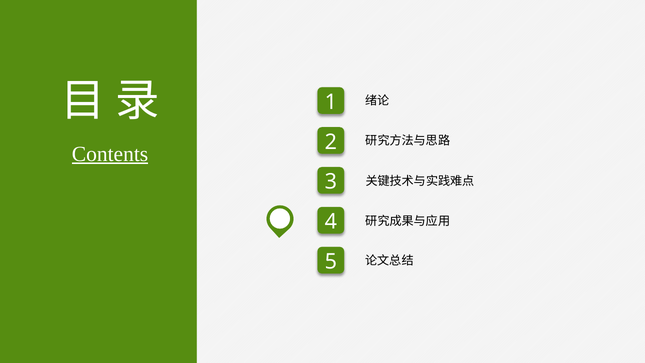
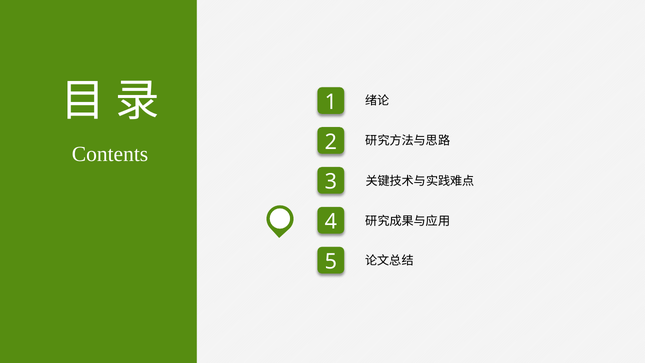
Contents underline: present -> none
